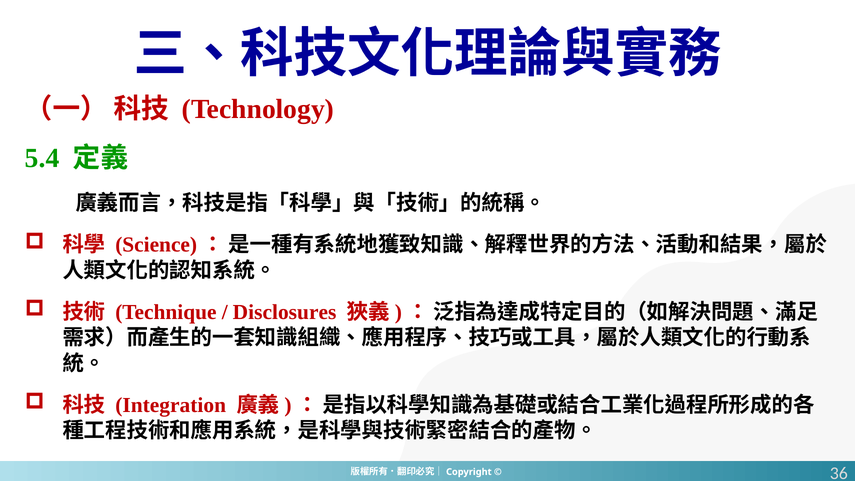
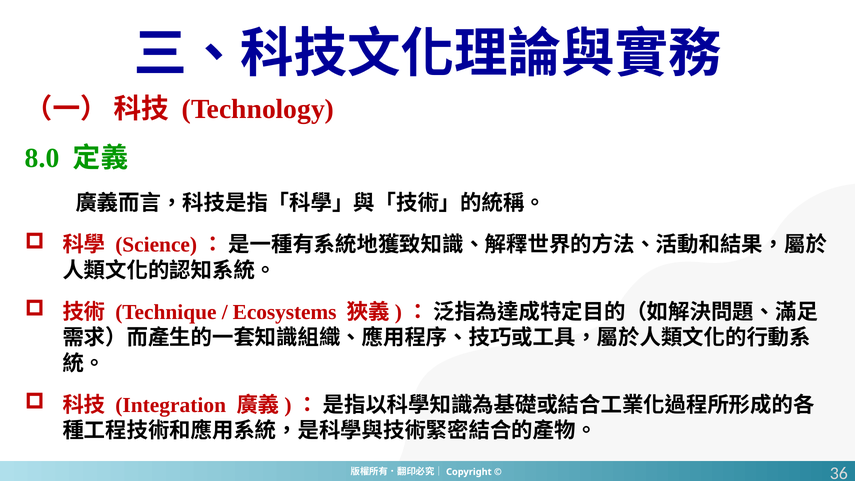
5.4: 5.4 -> 8.0
Disclosures: Disclosures -> Ecosystems
